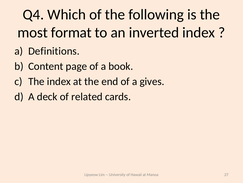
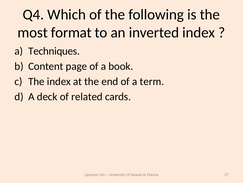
Definitions: Definitions -> Techniques
gives: gives -> term
